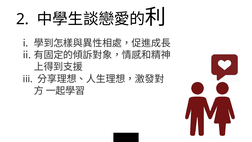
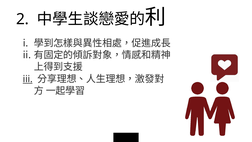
iii underline: none -> present
